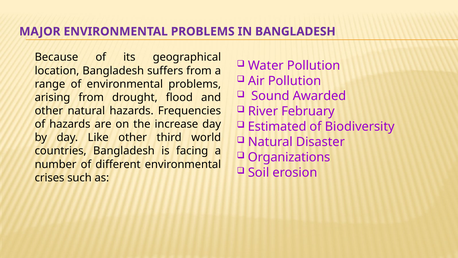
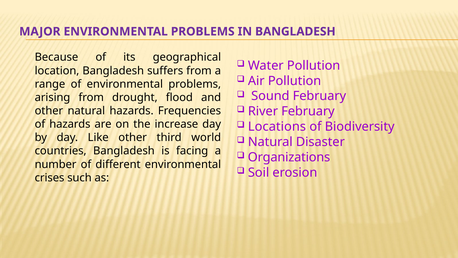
Sound Awarded: Awarded -> February
Estimated: Estimated -> Locations
